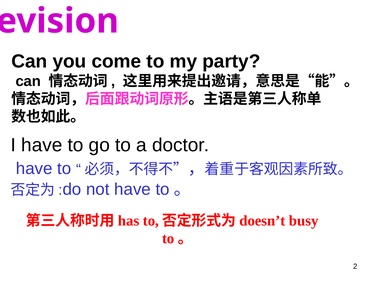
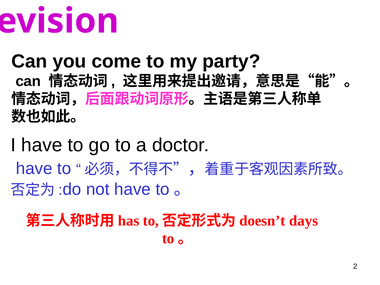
busy: busy -> days
